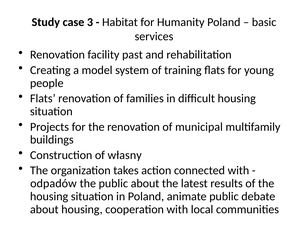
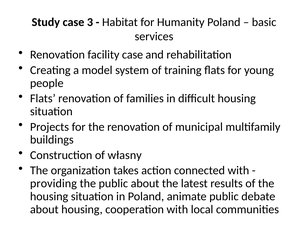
facility past: past -> case
odpadów: odpadów -> providing
